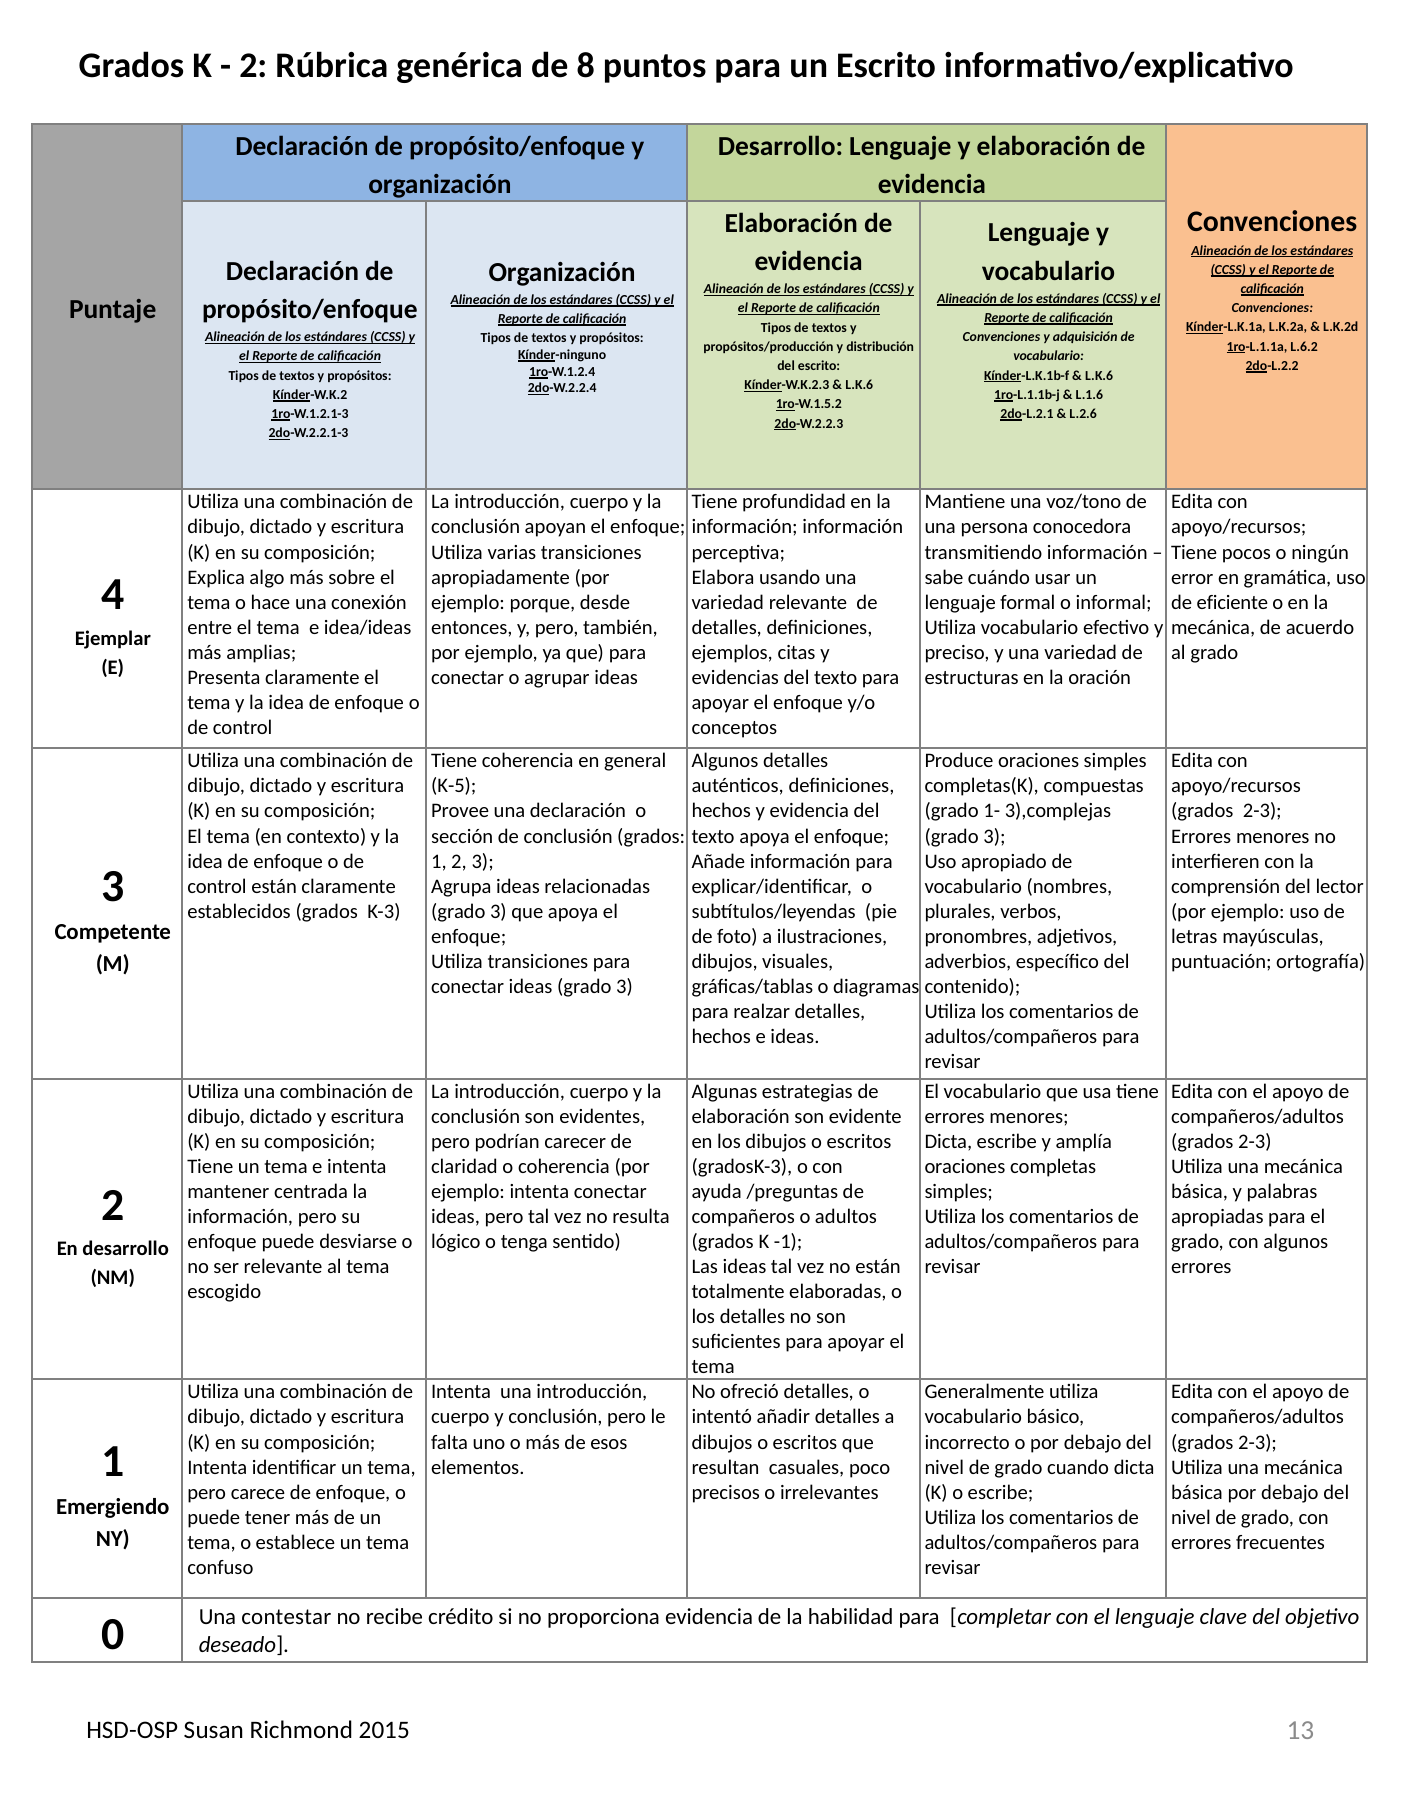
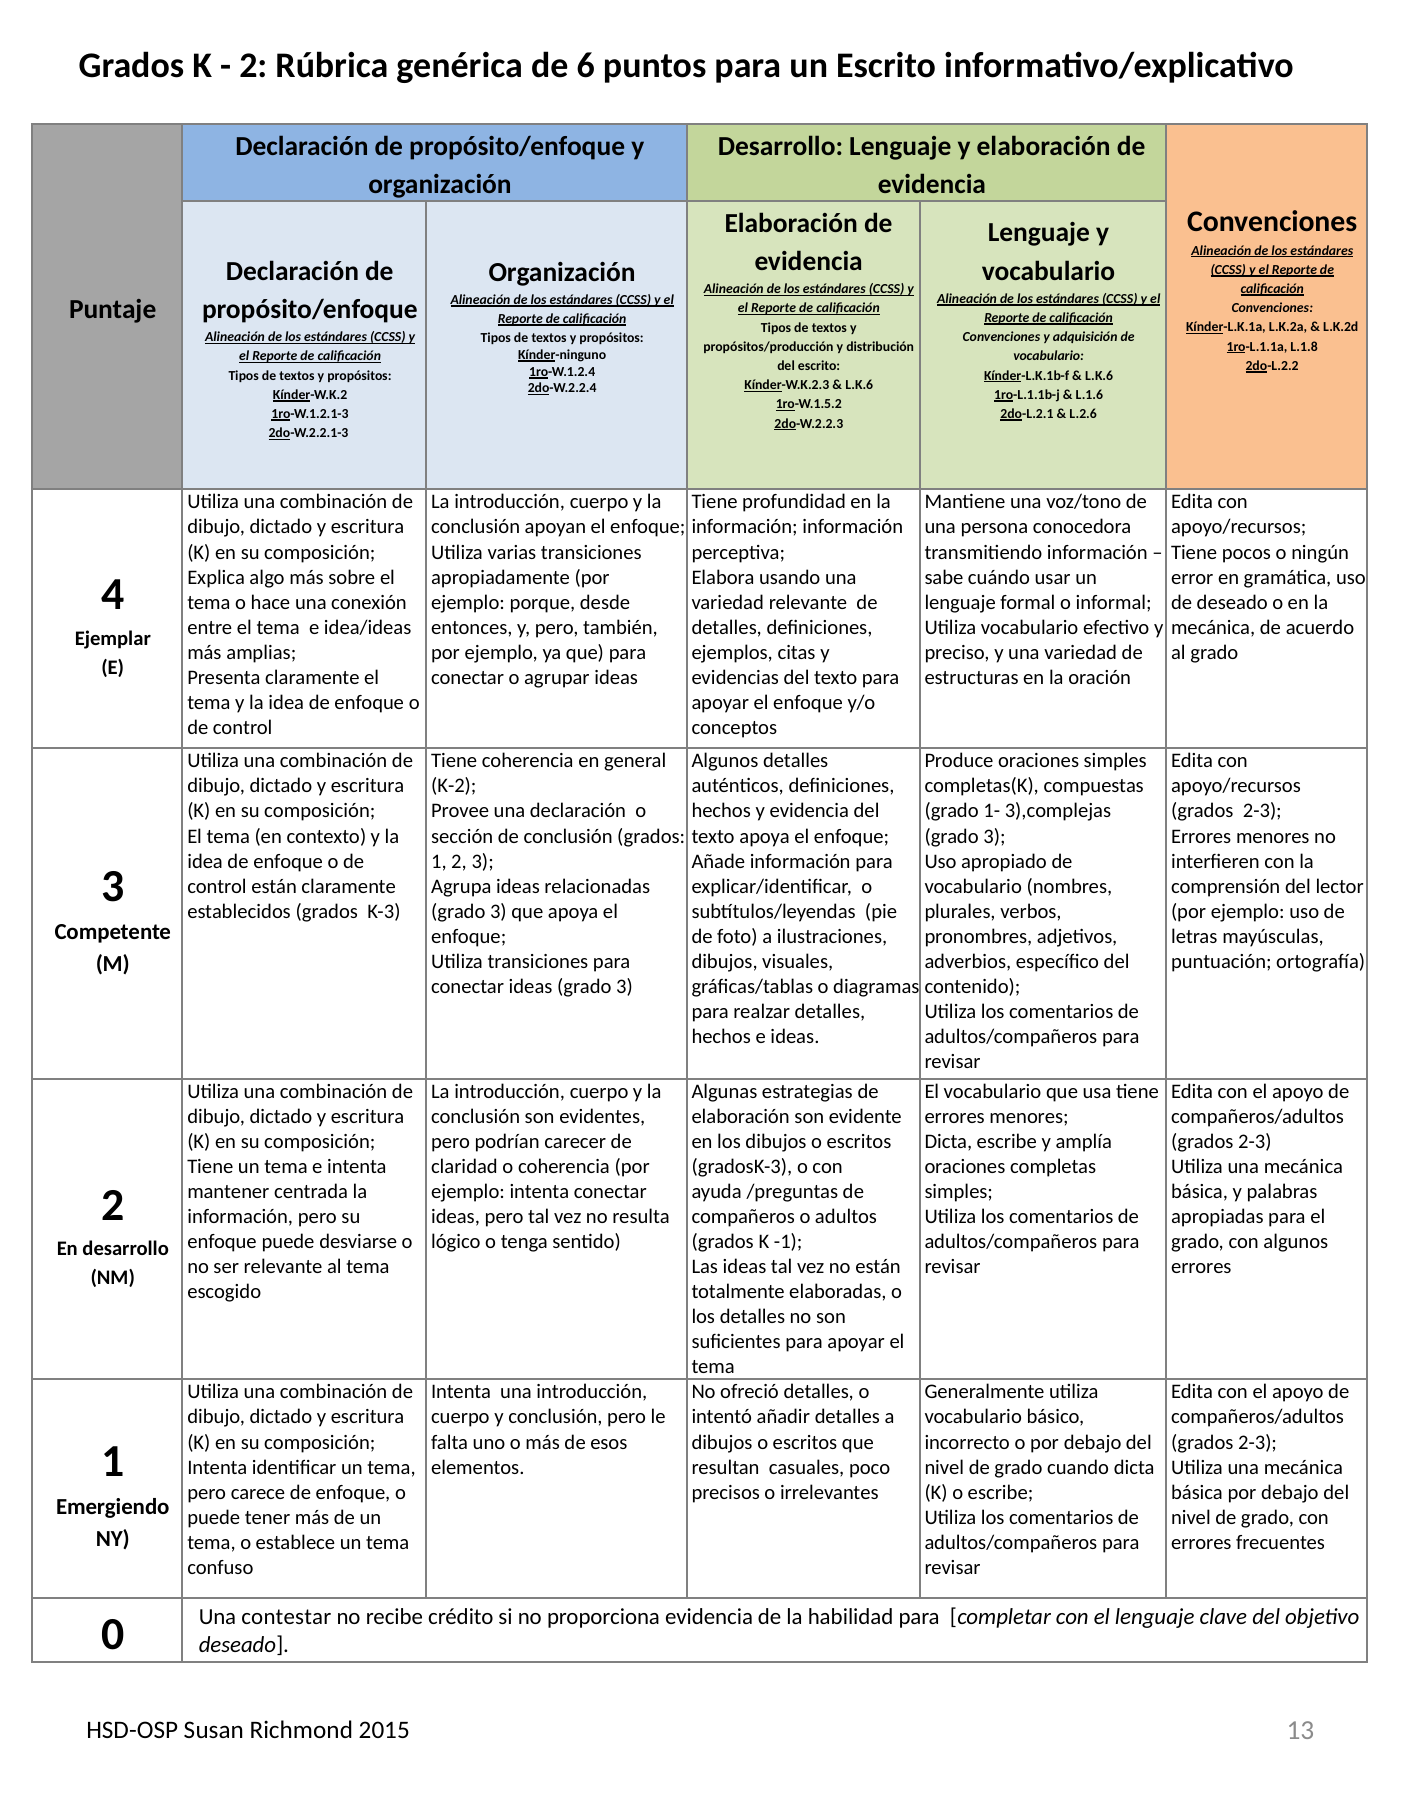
8: 8 -> 6
L.6.2: L.6.2 -> L.1.8
de eficiente: eficiente -> deseado
K-5: K-5 -> K-2
